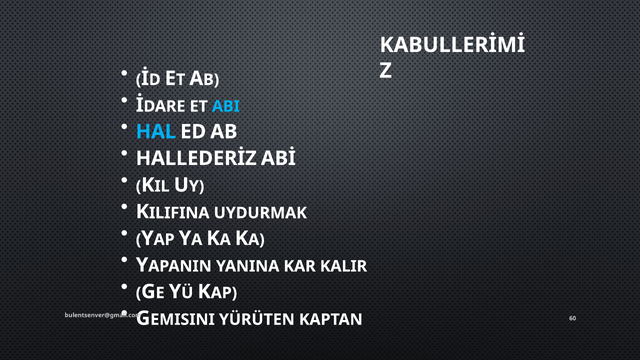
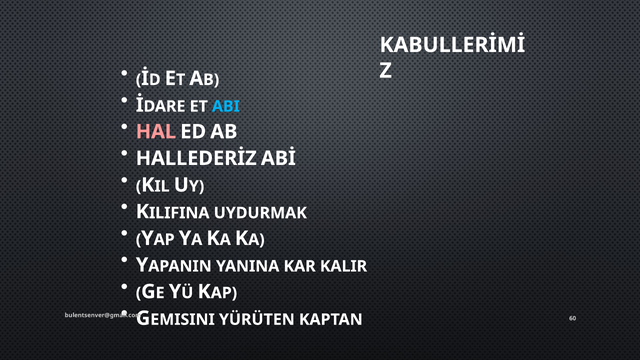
HAL colour: light blue -> pink
